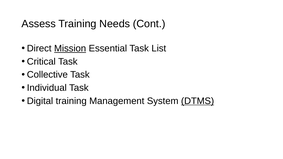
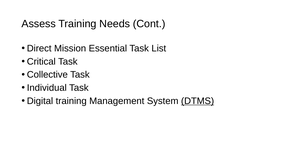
Mission underline: present -> none
